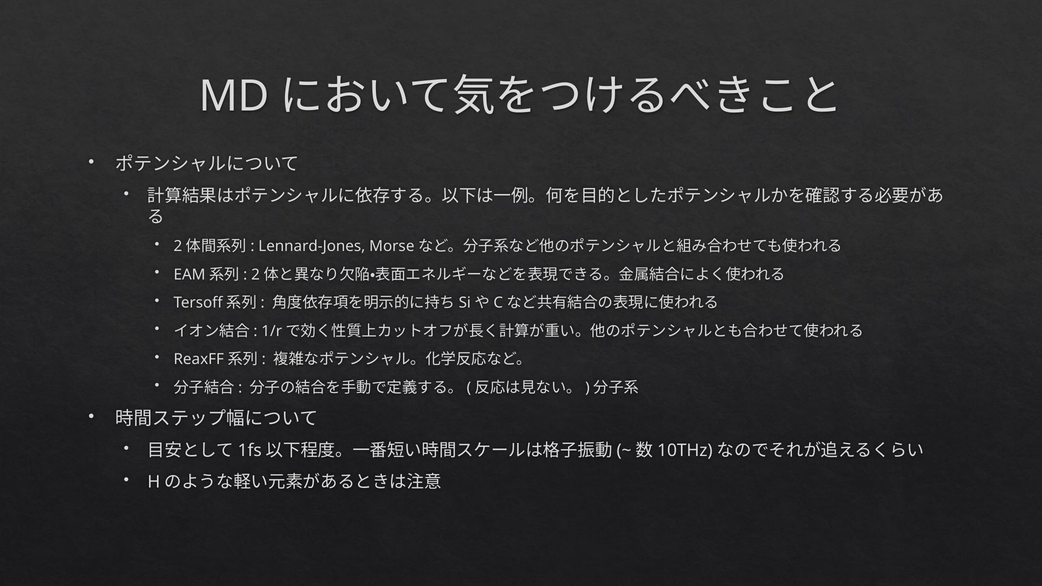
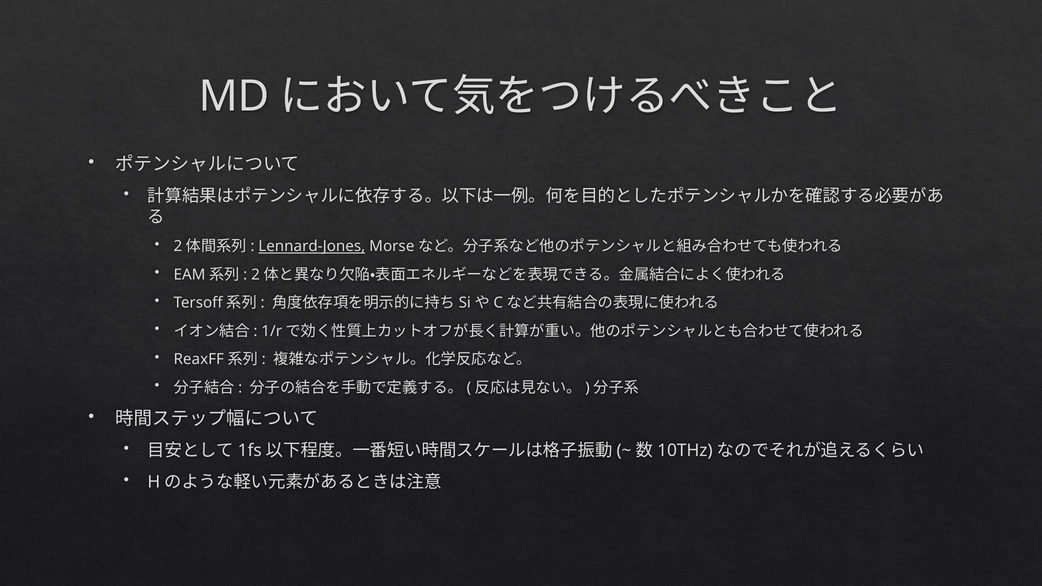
Lennard-Jones underline: none -> present
